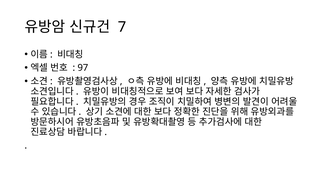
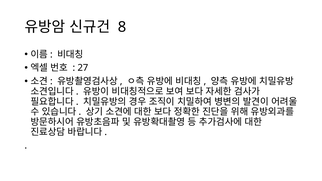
7: 7 -> 8
97: 97 -> 27
